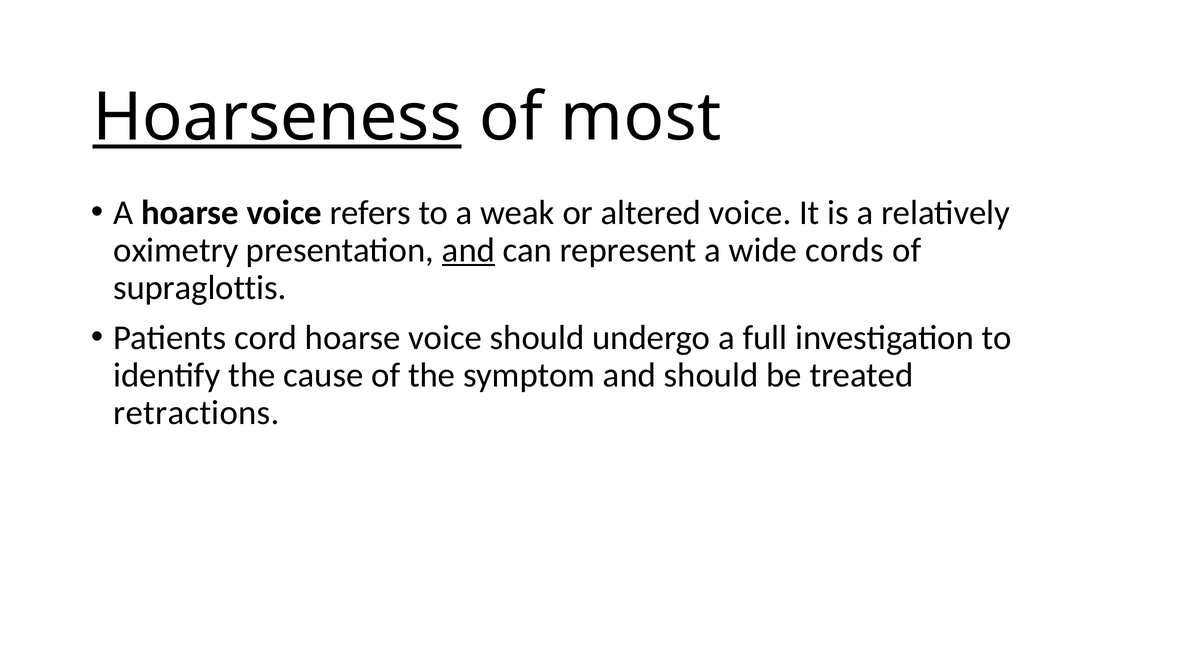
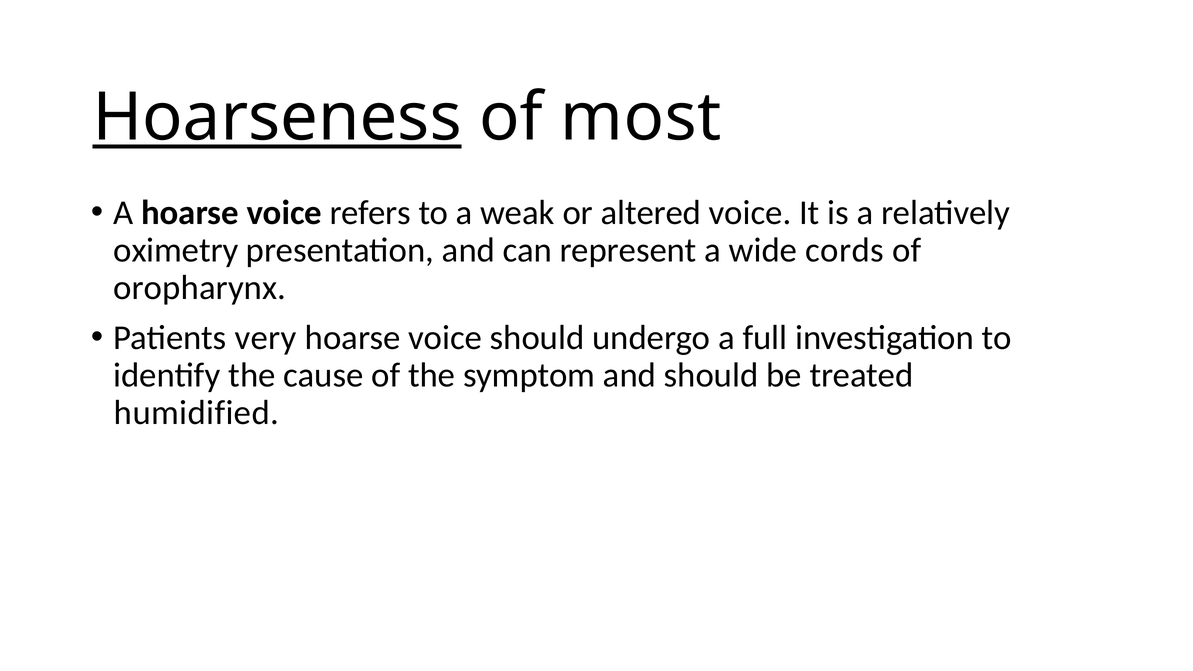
and at (468, 250) underline: present -> none
supraglottis: supraglottis -> oropharynx
cord: cord -> very
retractions: retractions -> humidified
